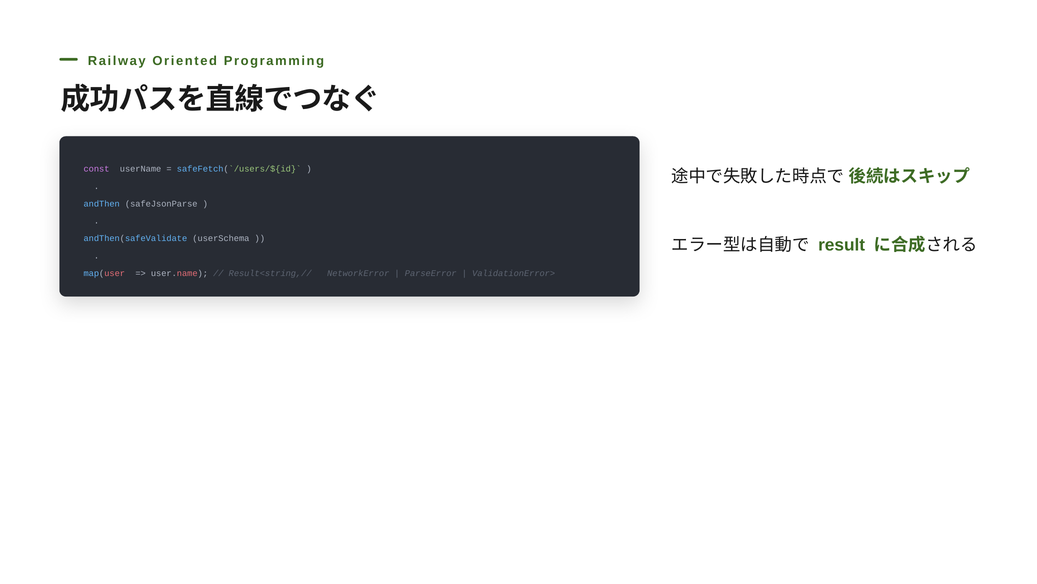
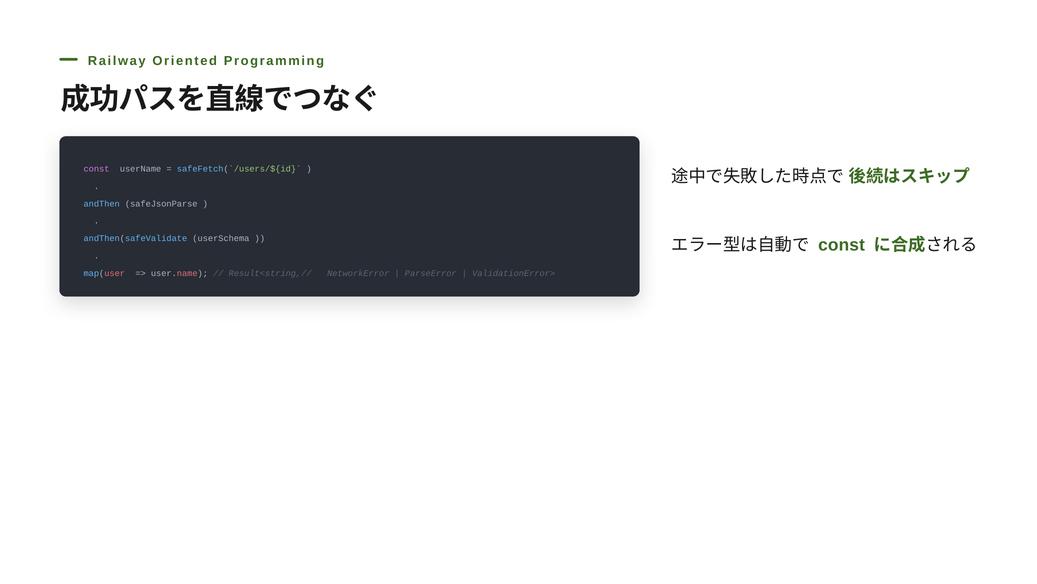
result at (842, 245): result -> const
